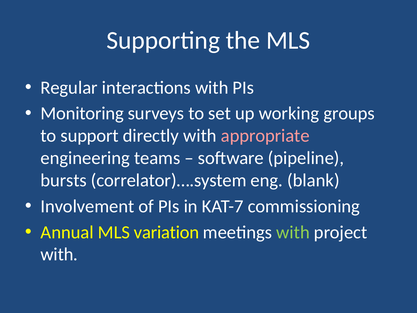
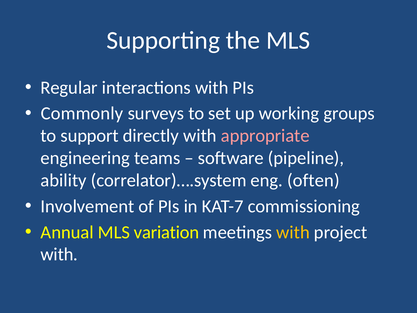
Monitoring: Monitoring -> Commonly
bursts: bursts -> ability
blank: blank -> often
with at (293, 232) colour: light green -> yellow
